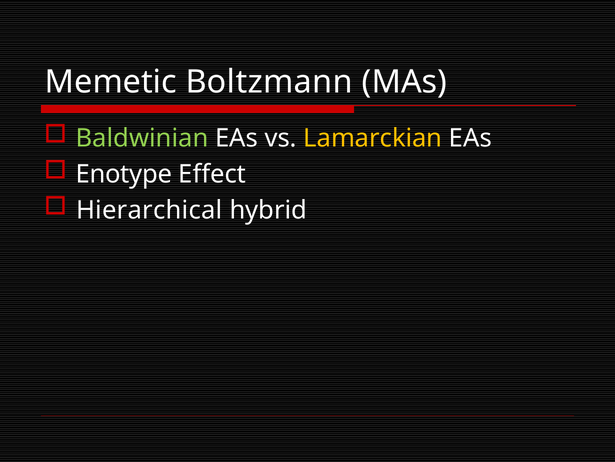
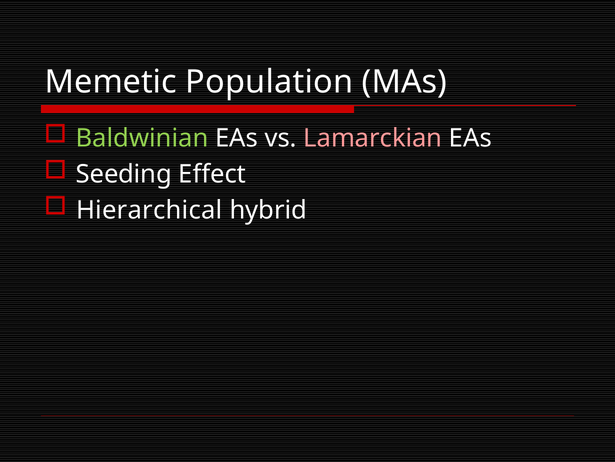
Boltzmann: Boltzmann -> Population
Lamarckian colour: yellow -> pink
Enotype: Enotype -> Seeding
